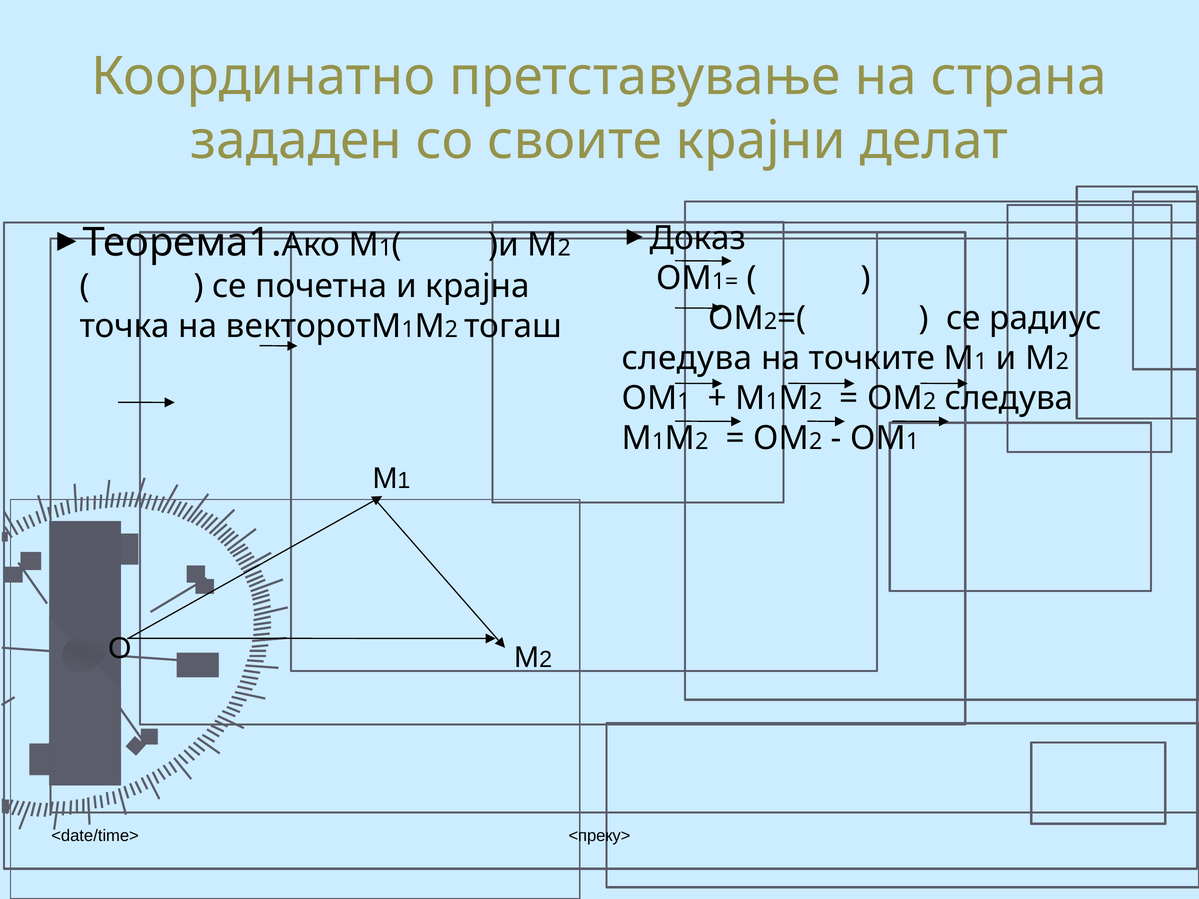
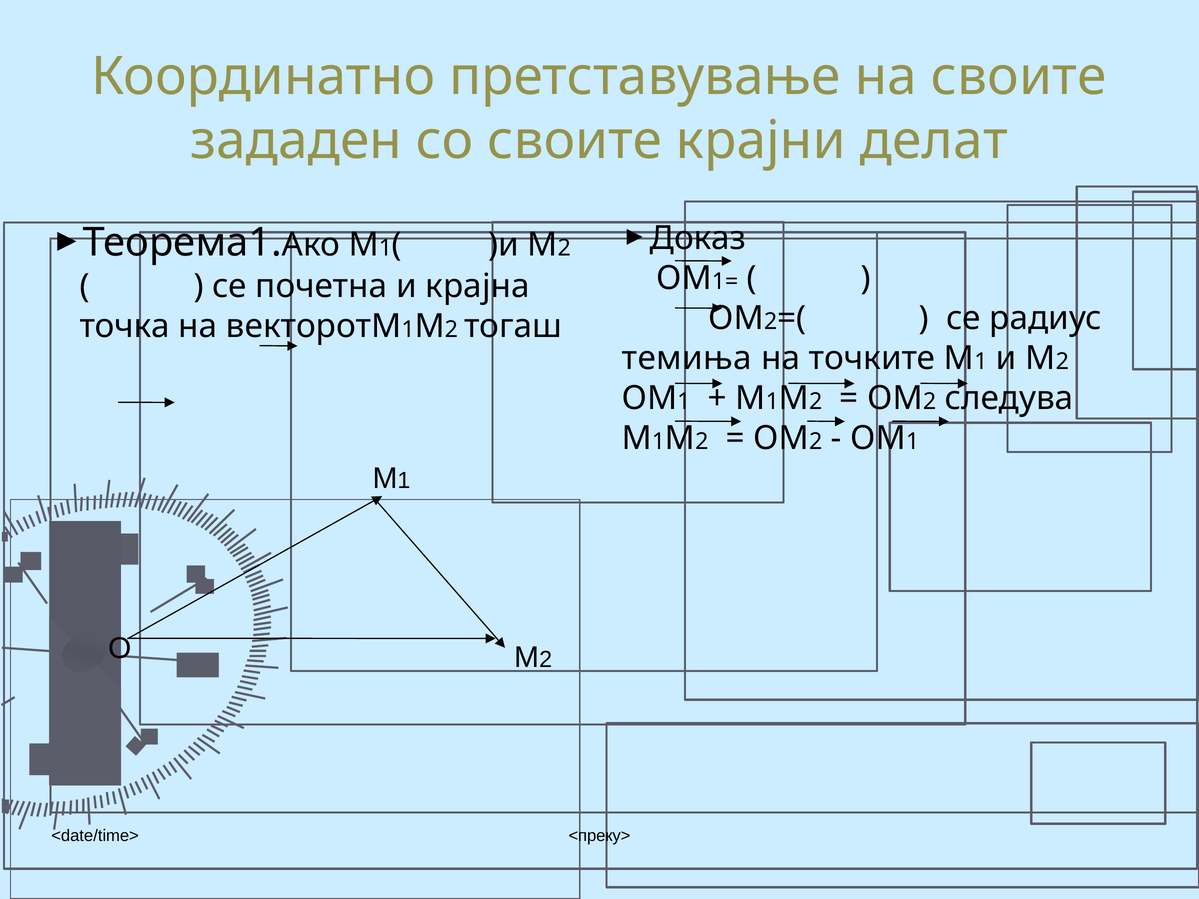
на страна: страна -> своите
следува at (687, 358): следува -> темиња
